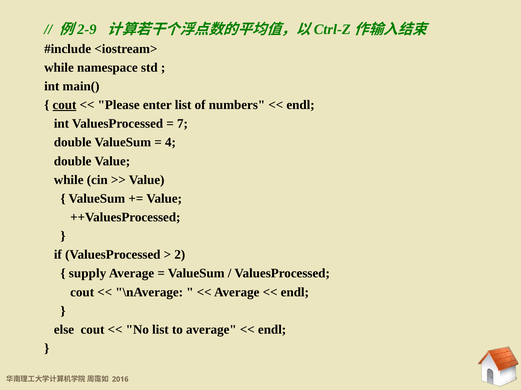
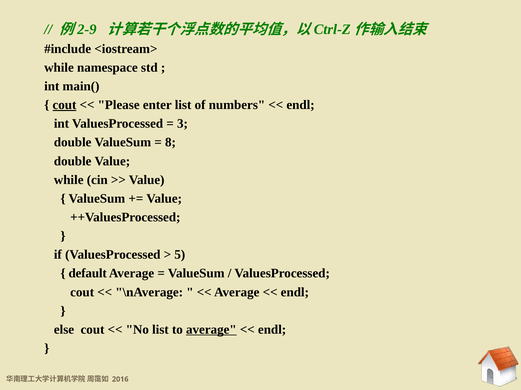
7: 7 -> 3
4: 4 -> 8
2: 2 -> 5
supply: supply -> default
average at (211, 330) underline: none -> present
